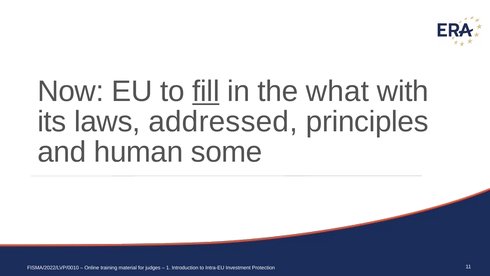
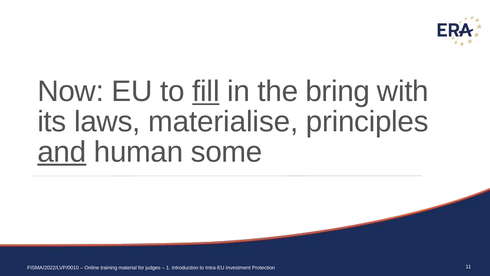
what: what -> bring
addressed: addressed -> materialise
and underline: none -> present
